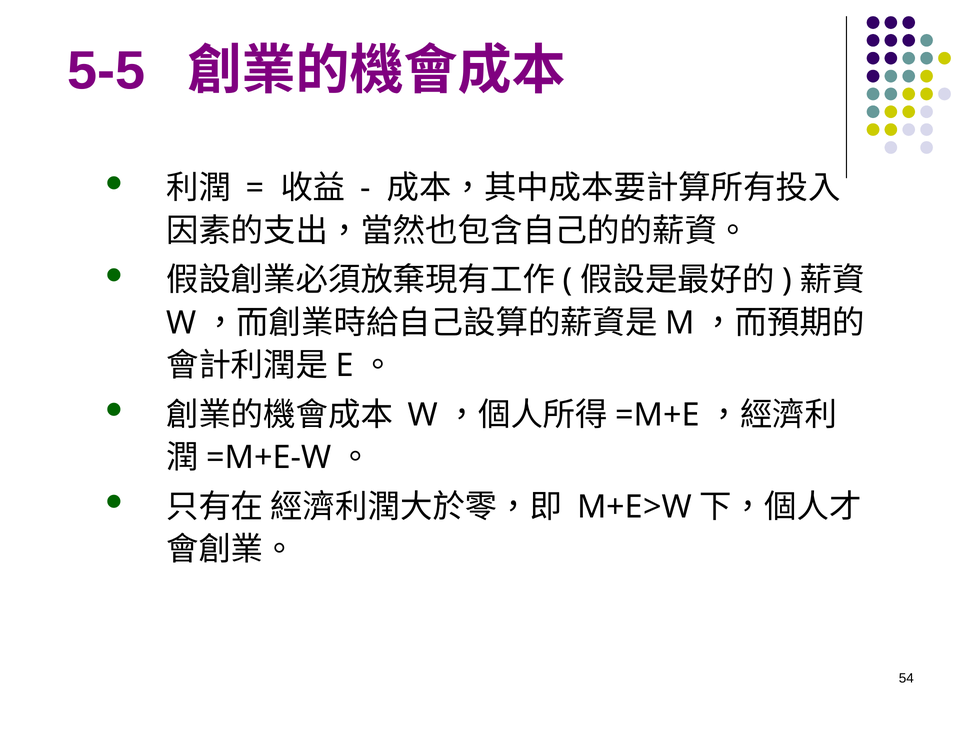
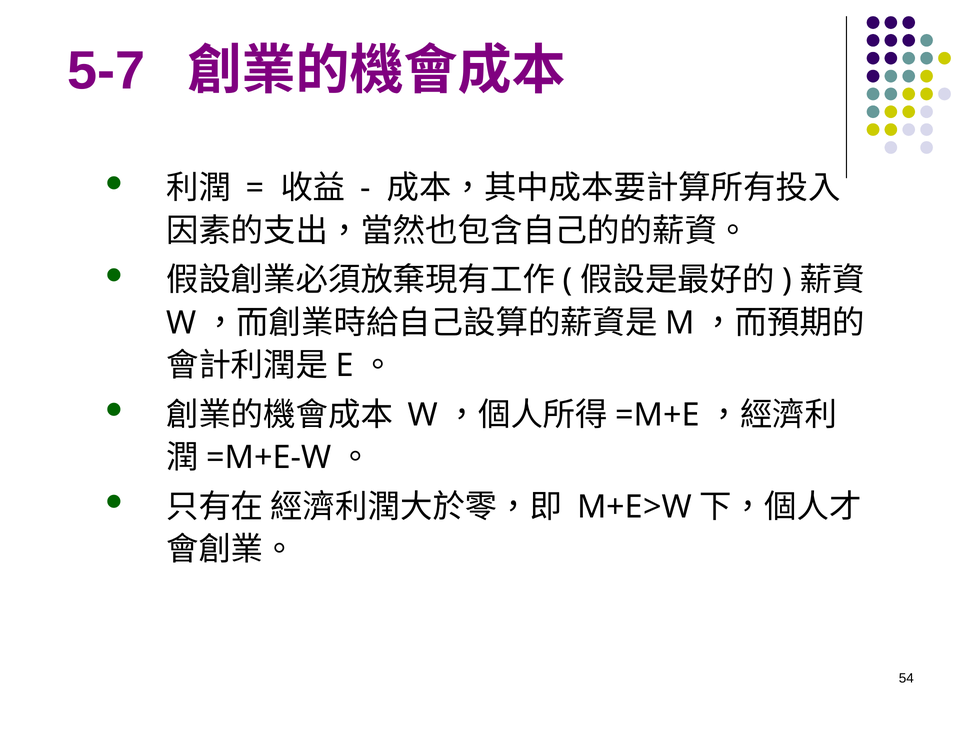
5-5: 5-5 -> 5-7
